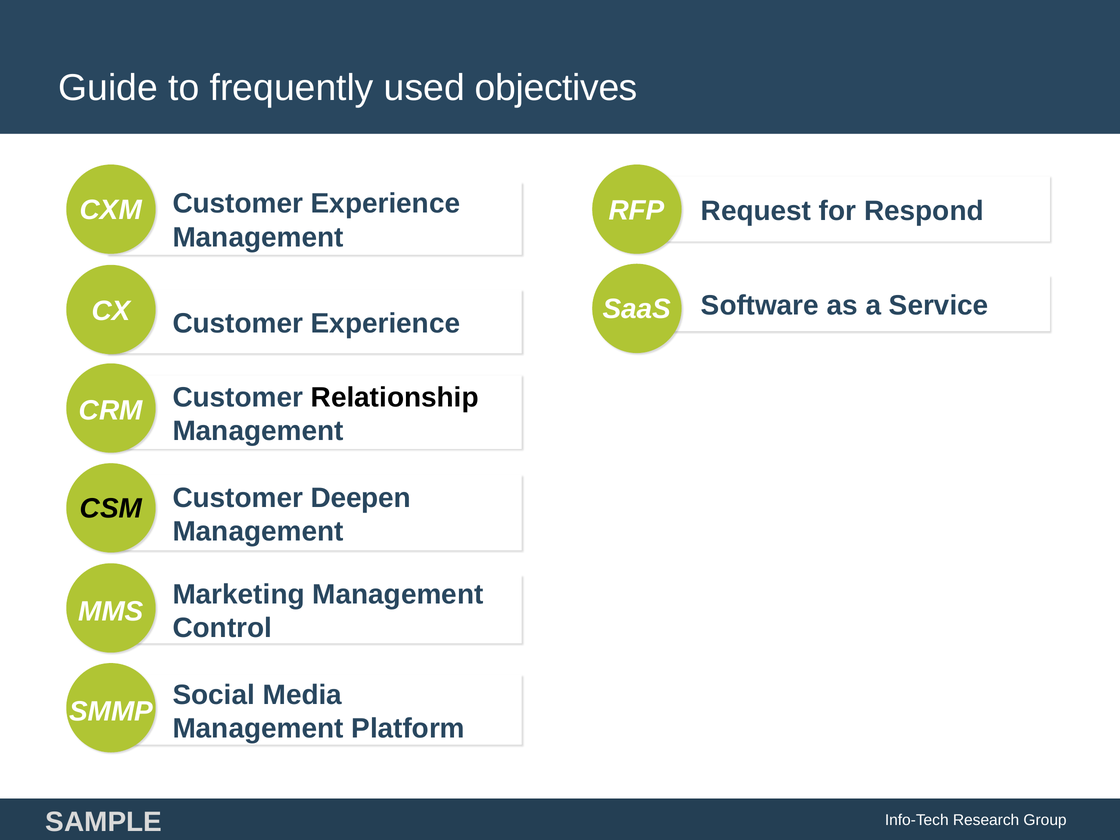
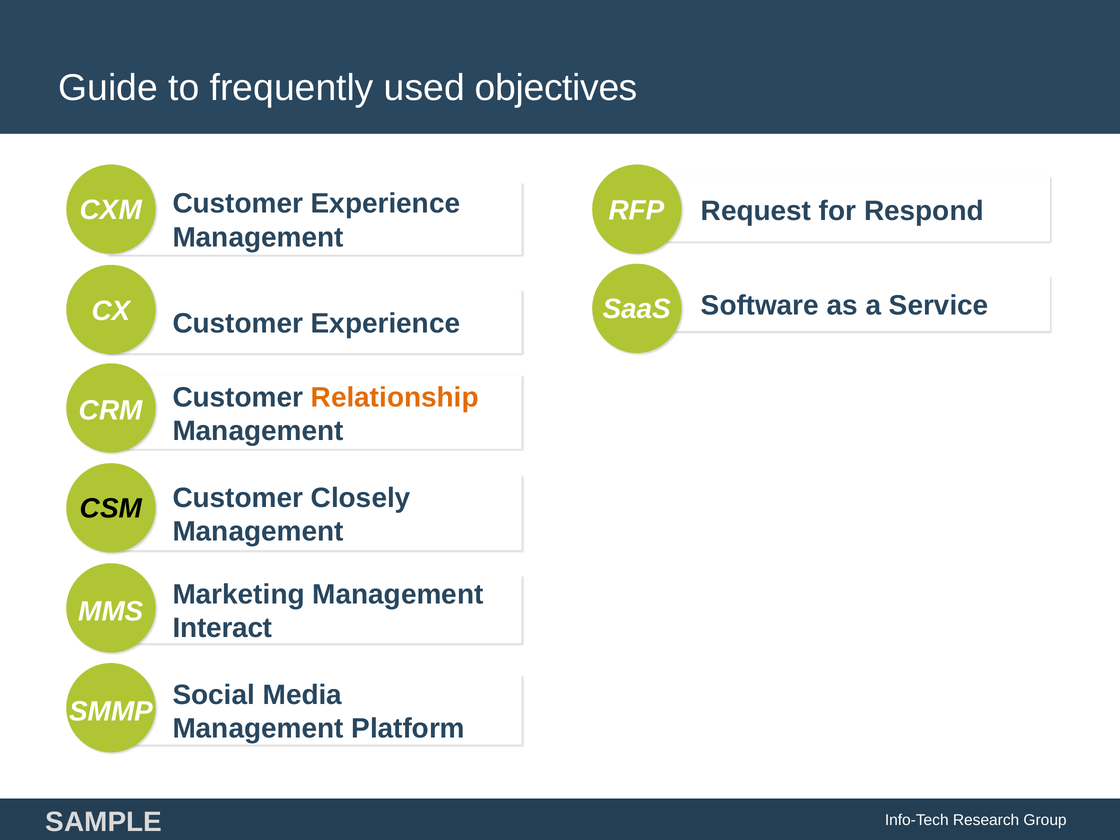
Relationship colour: black -> orange
Deepen: Deepen -> Closely
Control: Control -> Interact
